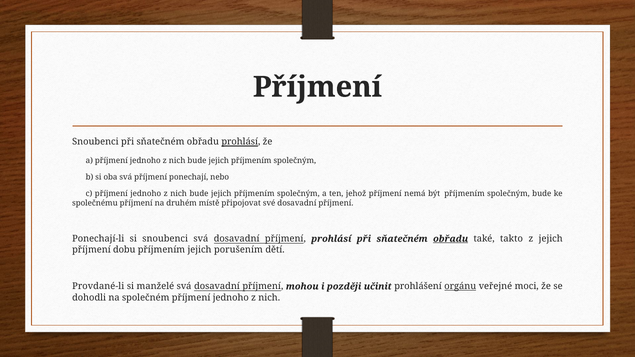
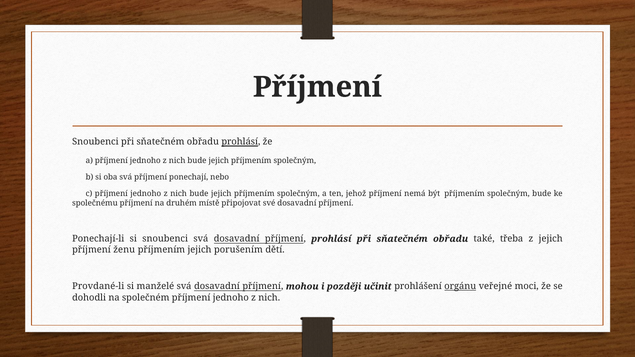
obřadu at (451, 239) underline: present -> none
takto: takto -> třeba
dobu: dobu -> ženu
